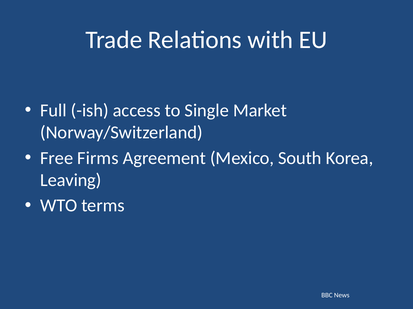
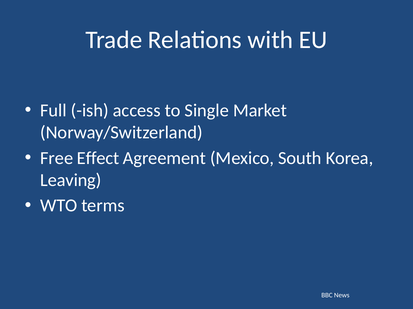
Firms: Firms -> Effect
